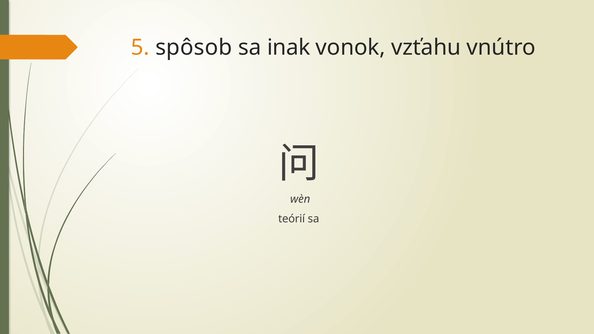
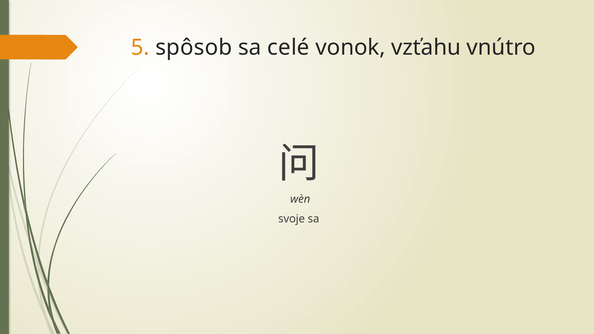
inak: inak -> celé
teórií: teórií -> svoje
